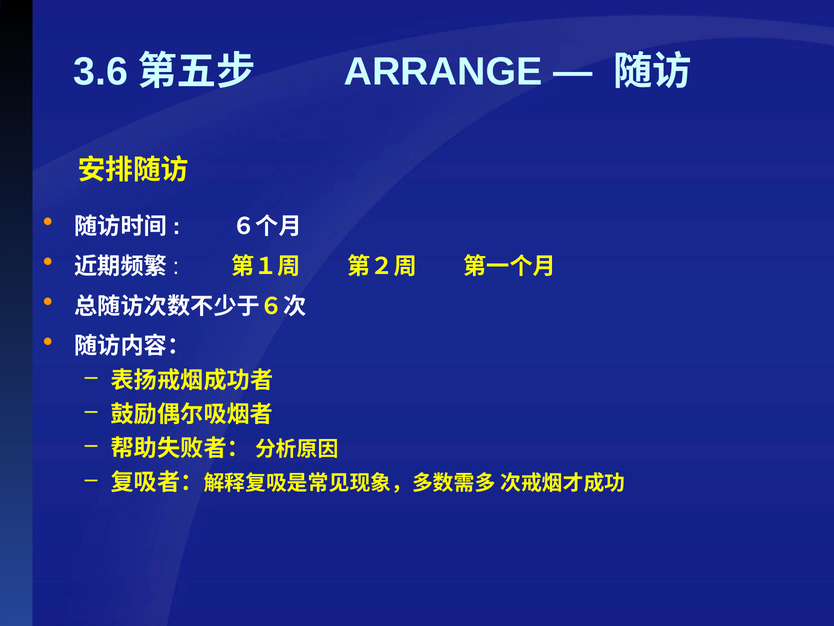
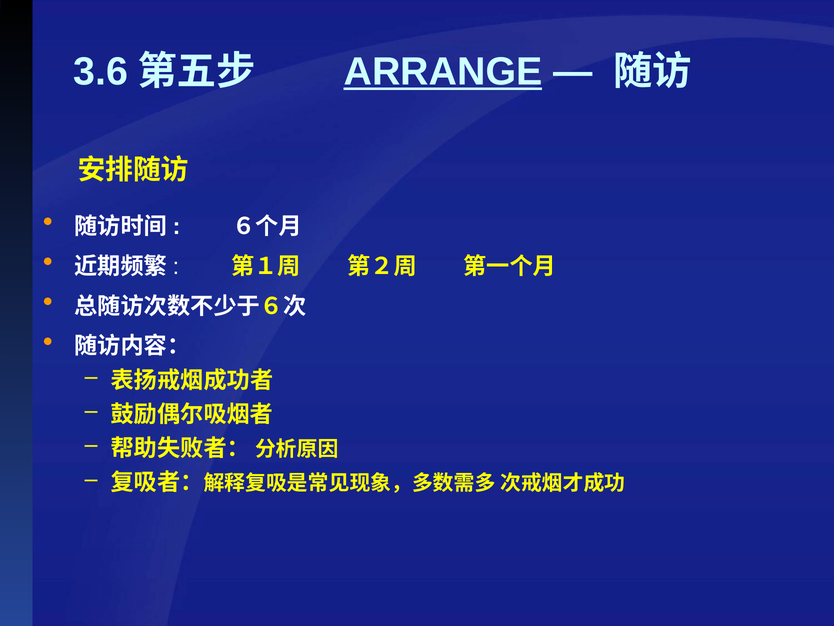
ARRANGE underline: none -> present
